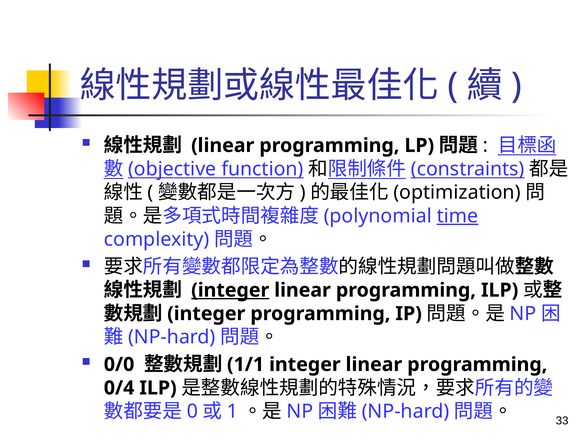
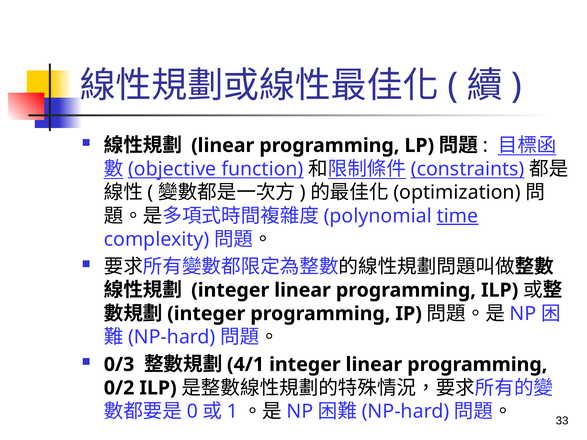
integer at (230, 290) underline: present -> none
0/0: 0/0 -> 0/3
1/1: 1/1 -> 4/1
0/4: 0/4 -> 0/2
